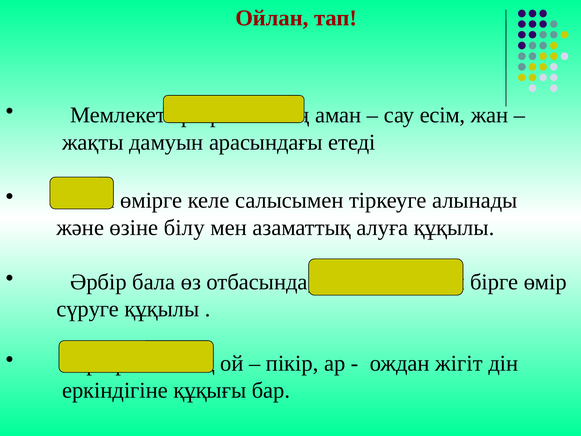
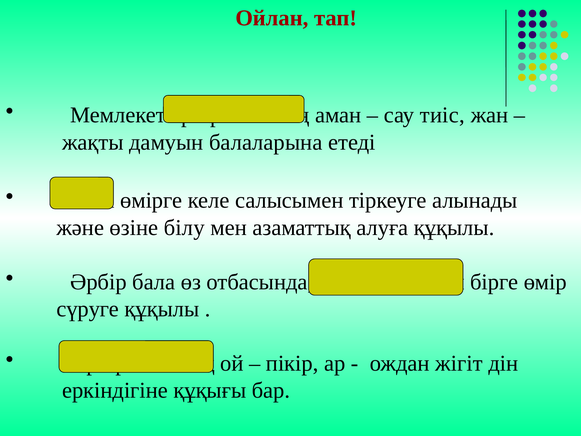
есім: есім -> тиіс
арасындағы: арасындағы -> балаларына
